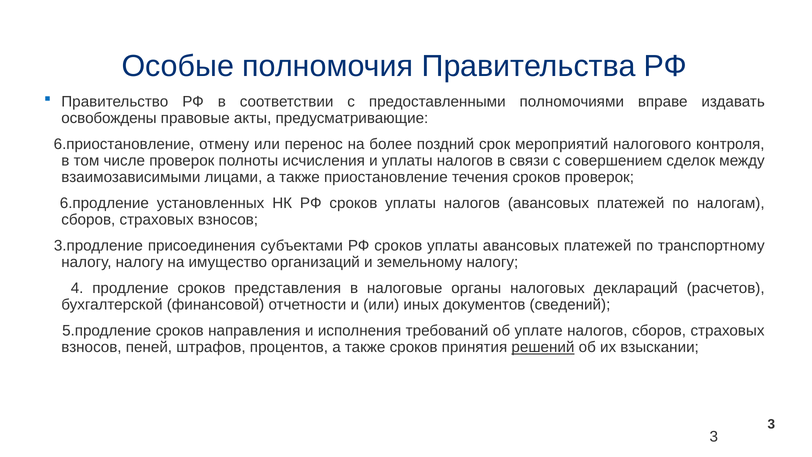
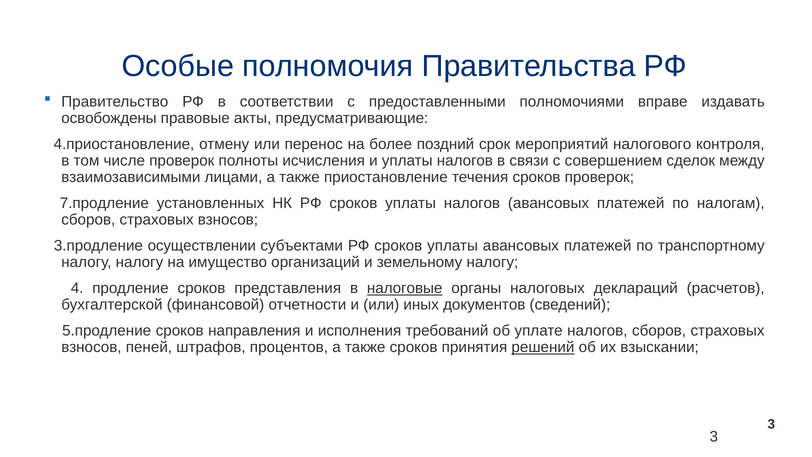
6.приостановление: 6.приостановление -> 4.приостановление
6.продление: 6.продление -> 7.продление
присоединения: присоединения -> осуществлении
налоговые underline: none -> present
